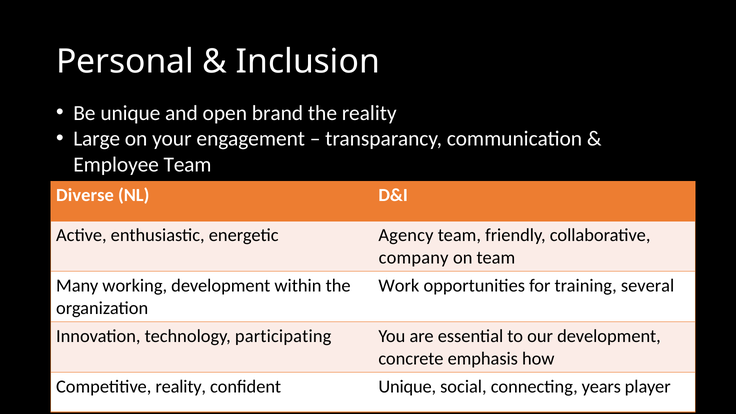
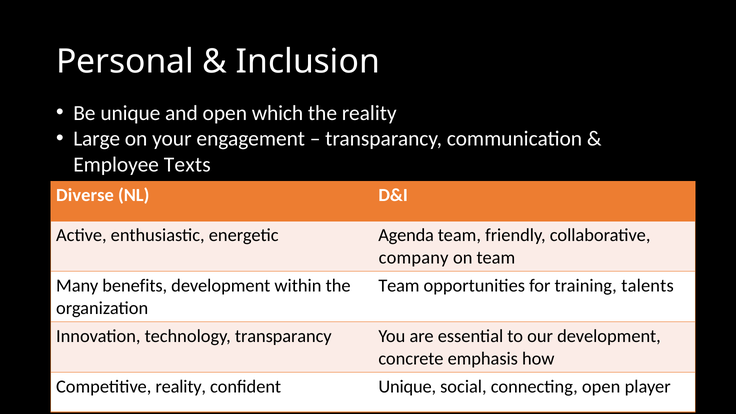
brand: brand -> which
Employee Team: Team -> Texts
Agency: Agency -> Agenda
working: working -> benefits
Work at (399, 286): Work -> Team
several: several -> talents
technology participating: participating -> transparancy
connecting years: years -> open
